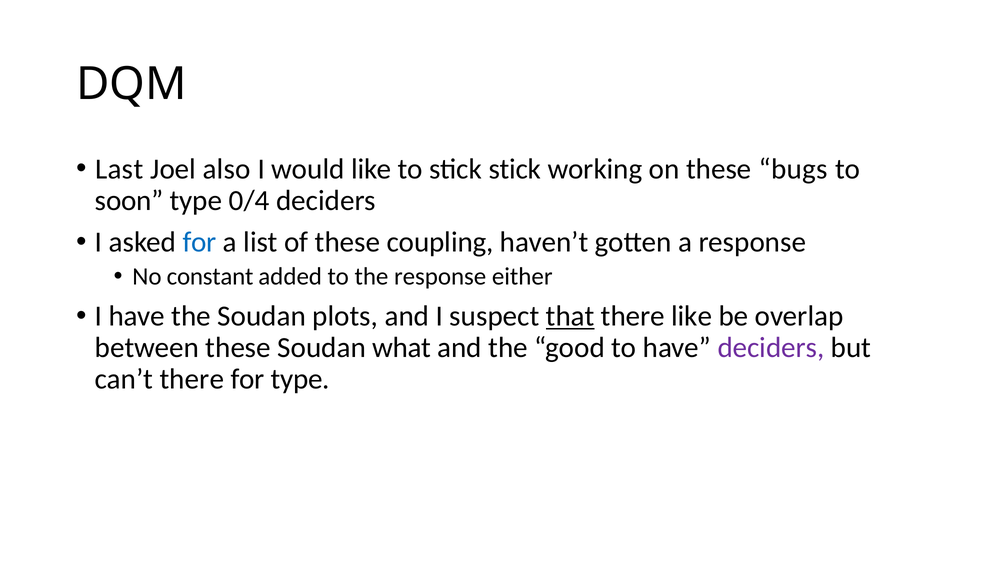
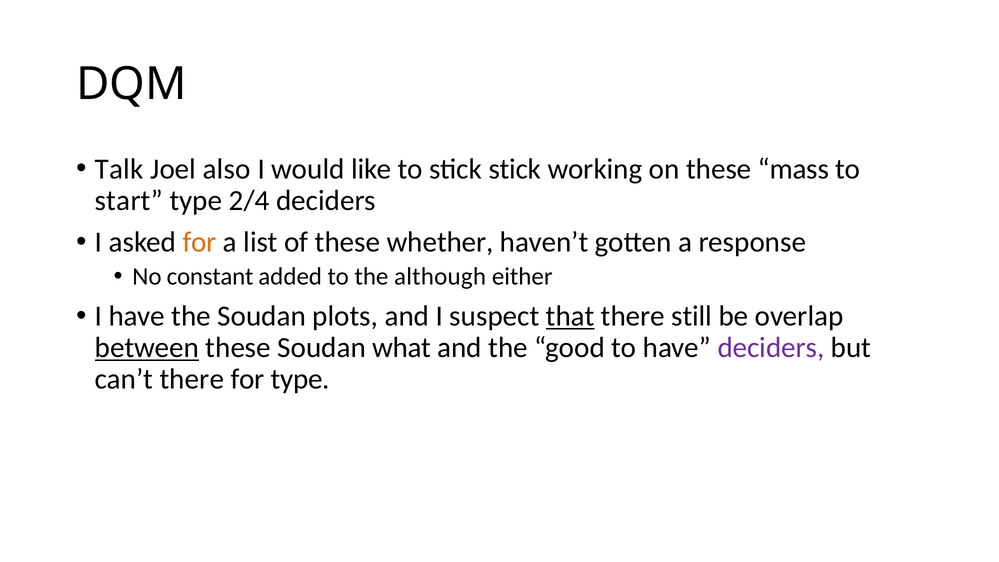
Last: Last -> Talk
bugs: bugs -> mass
soon: soon -> start
0/4: 0/4 -> 2/4
for at (200, 242) colour: blue -> orange
coupling: coupling -> whether
the response: response -> although
there like: like -> still
between underline: none -> present
